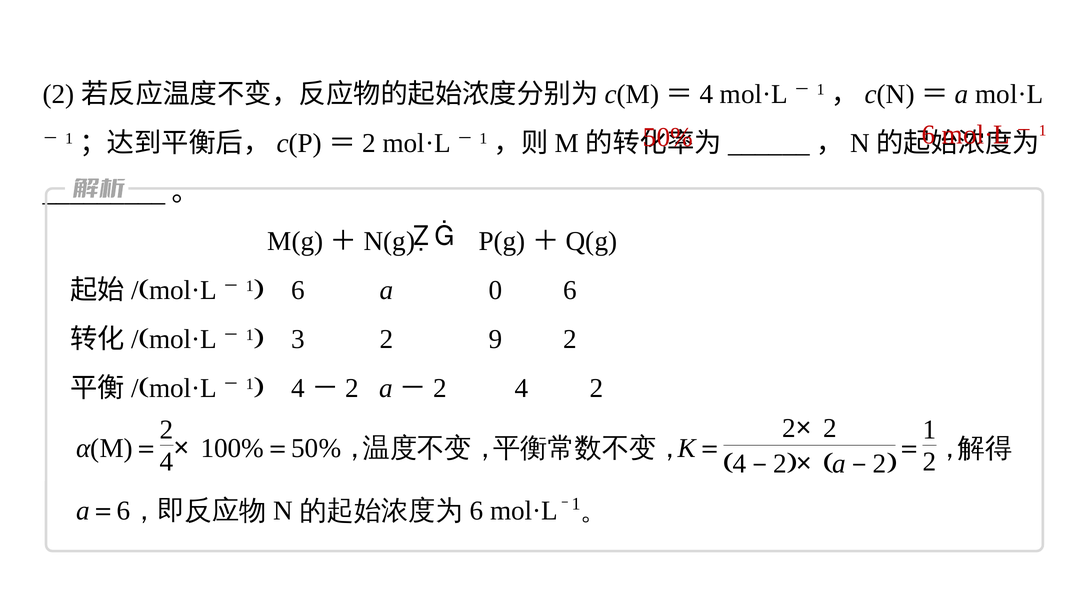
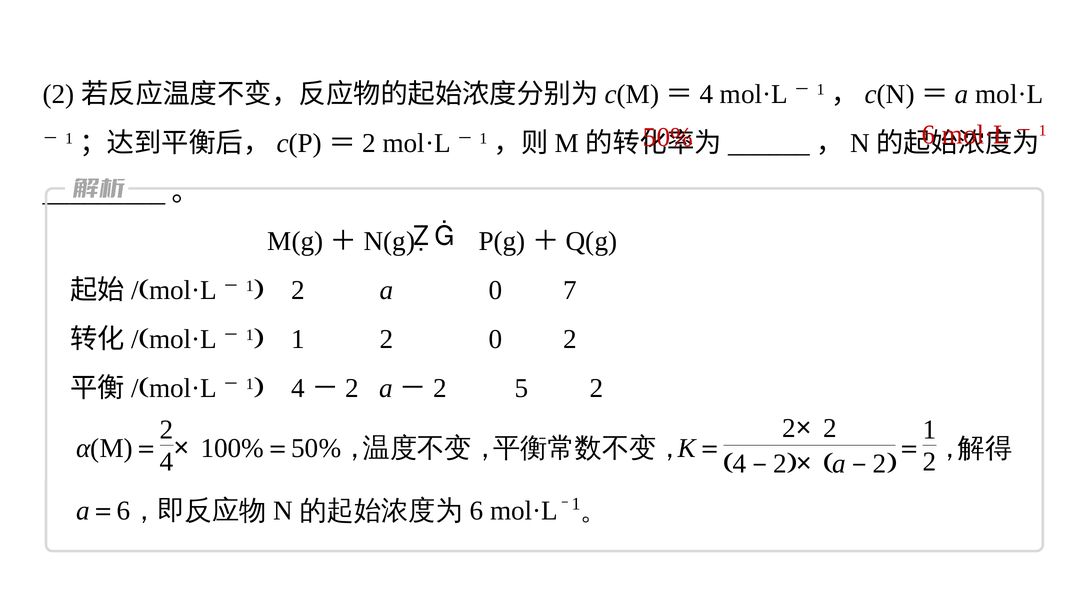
6 at (298, 290): 6 -> 2
0 6: 6 -> 7
3 at (298, 339): 3 -> 1
2 9: 9 -> 0
a－2 4: 4 -> 5
